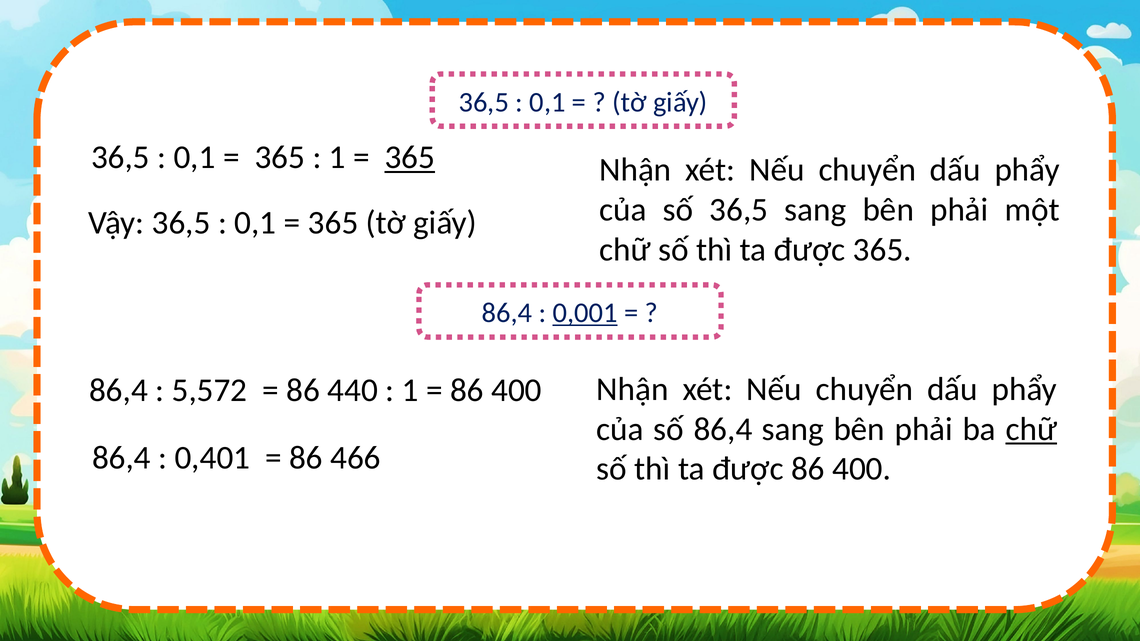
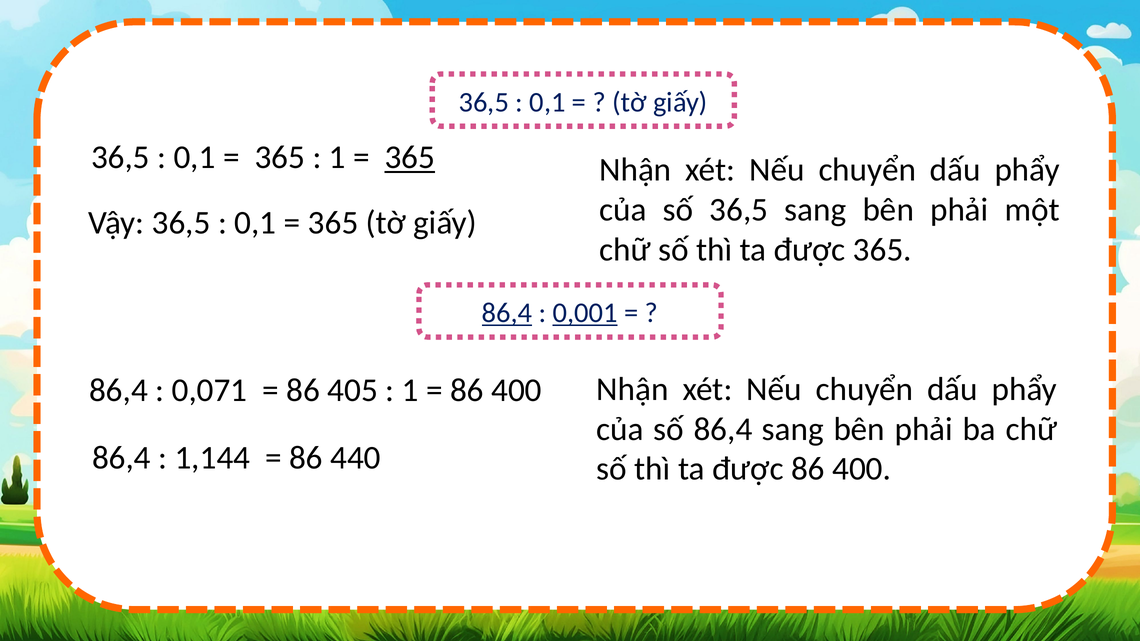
86,4 at (507, 313) underline: none -> present
5,572: 5,572 -> 0,071
440: 440 -> 405
chữ at (1031, 429) underline: present -> none
0,401: 0,401 -> 1,144
466: 466 -> 440
